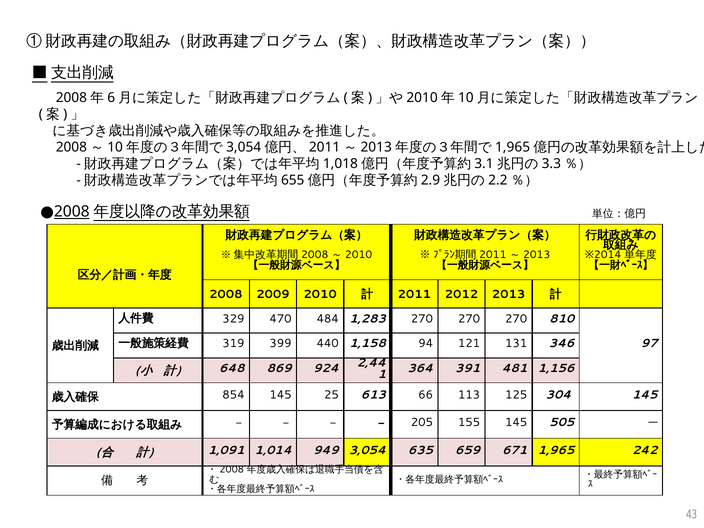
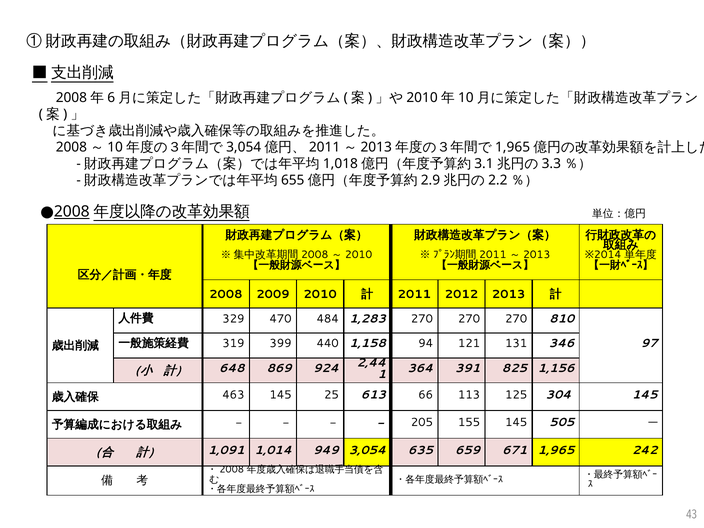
481: 481 -> 825
854: 854 -> 463
